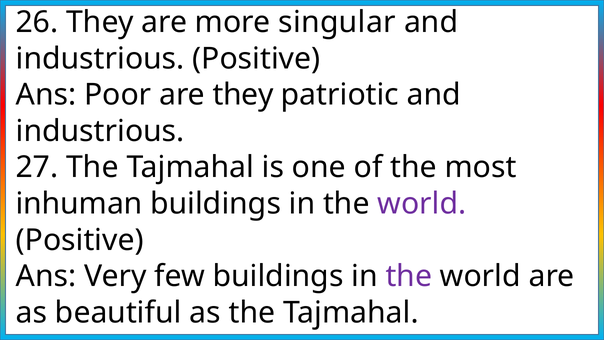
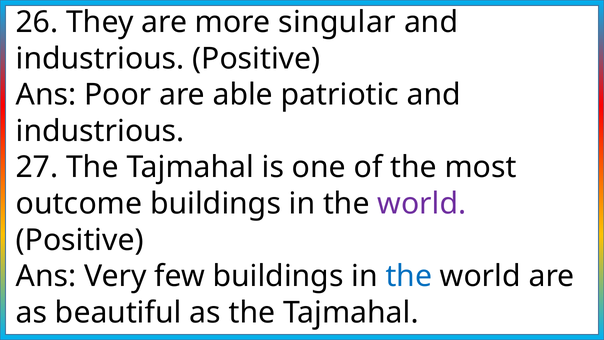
are they: they -> able
inhuman: inhuman -> outcome
the at (409, 276) colour: purple -> blue
